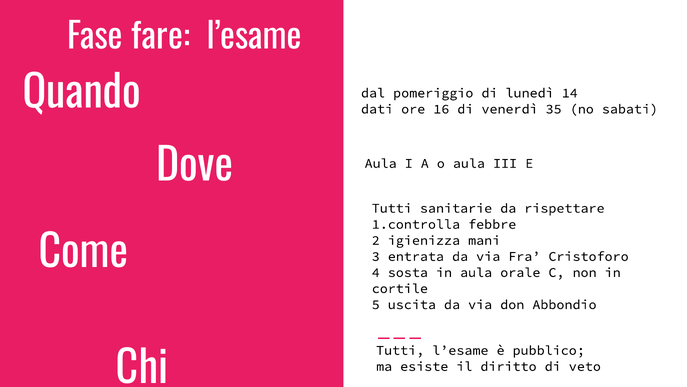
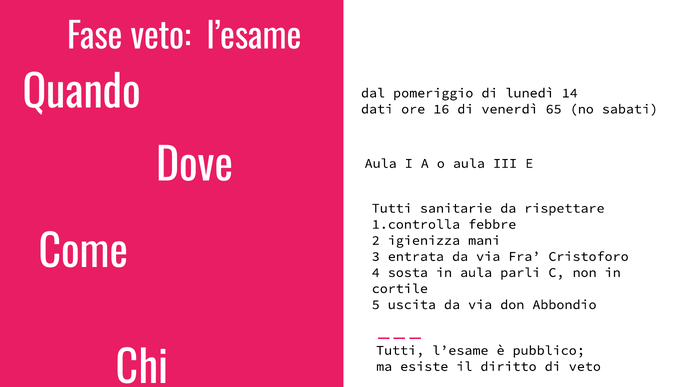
Fase fare: fare -> veto
35: 35 -> 65
orale: orale -> parli
